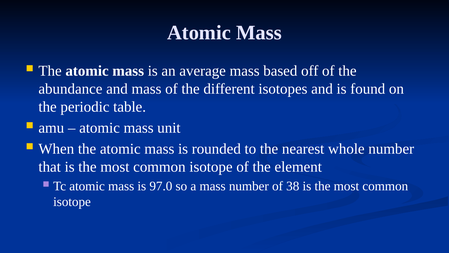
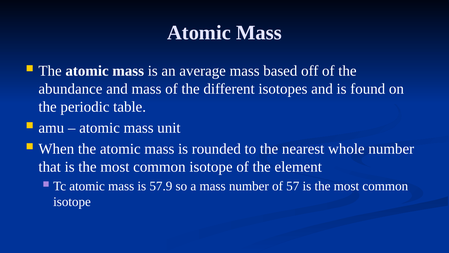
97.0: 97.0 -> 57.9
38: 38 -> 57
